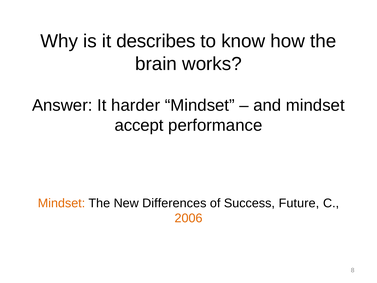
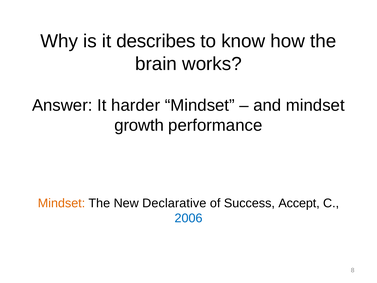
accept: accept -> growth
Differences: Differences -> Declarative
Future: Future -> Accept
2006 colour: orange -> blue
